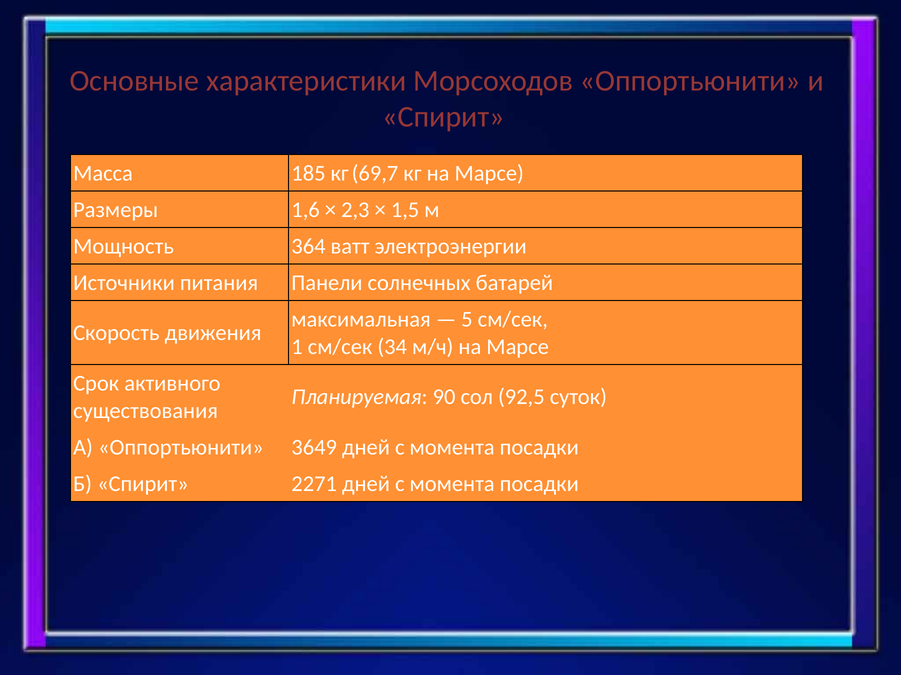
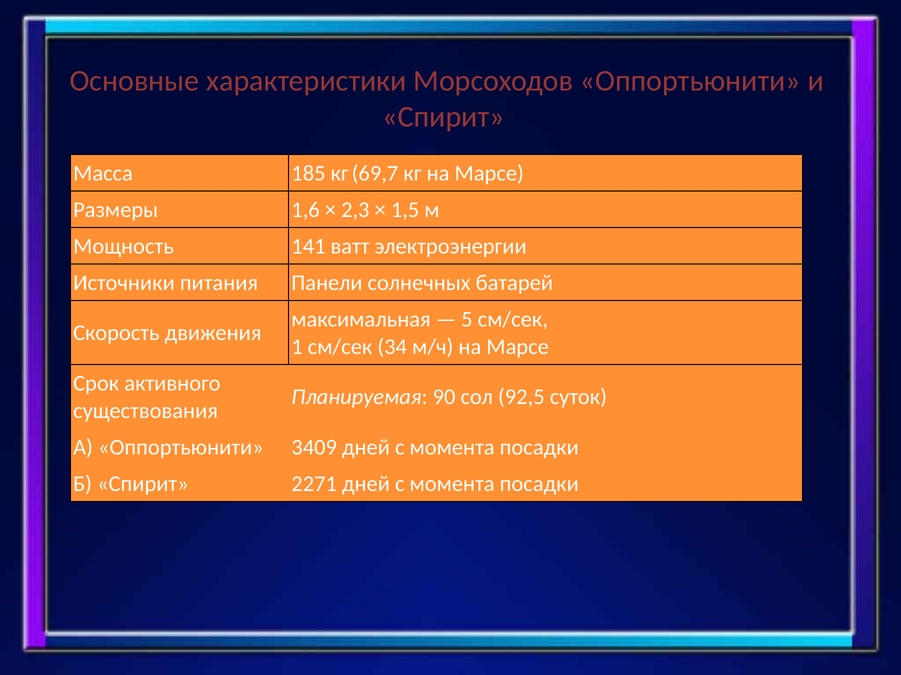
364: 364 -> 141
3649: 3649 -> 3409
